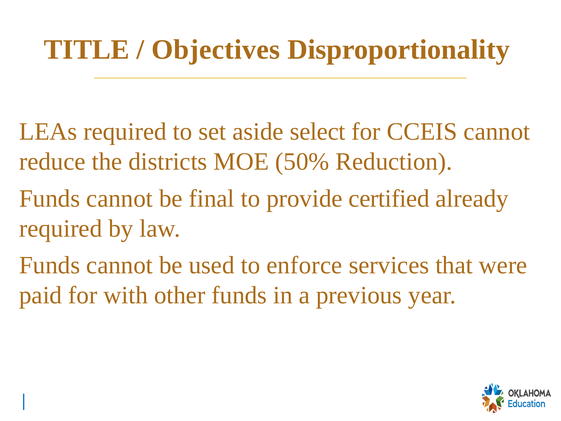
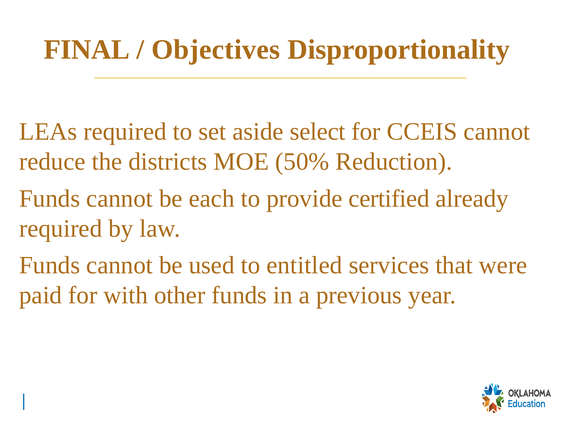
TITLE: TITLE -> FINAL
final: final -> each
enforce: enforce -> entitled
